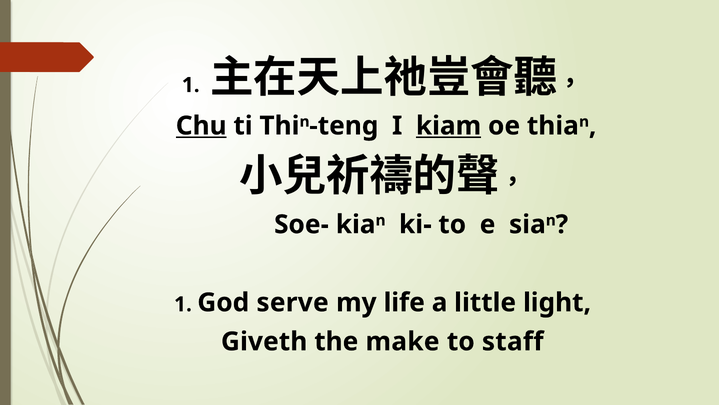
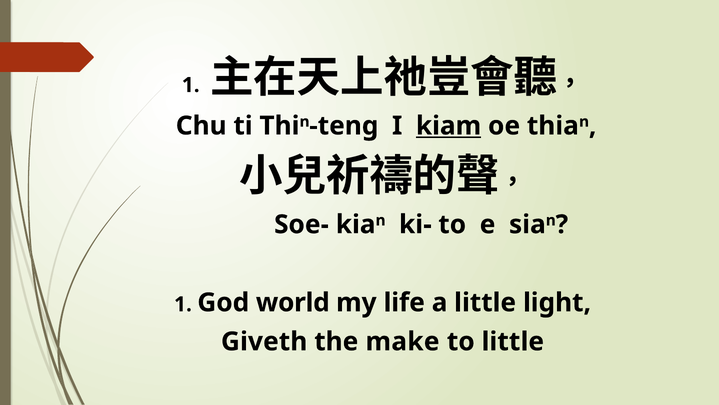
Chu underline: present -> none
serve: serve -> world
to staff: staff -> little
